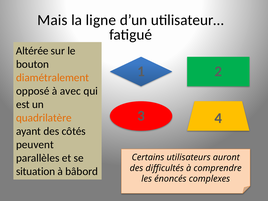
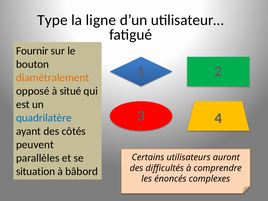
Mais: Mais -> Type
Altérée: Altérée -> Fournir
avec: avec -> situé
quadrilatère colour: orange -> blue
